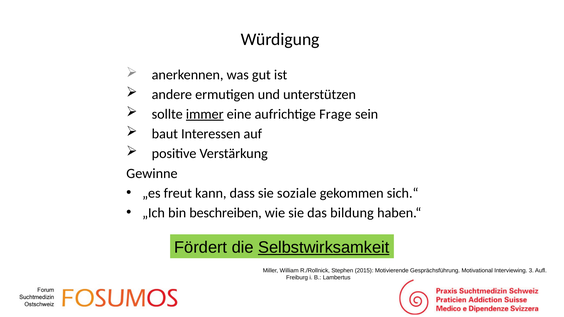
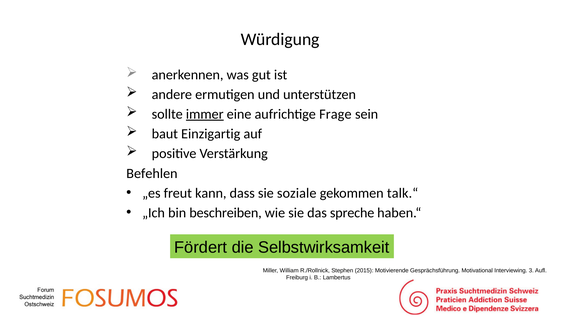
Interessen: Interessen -> Einzigartig
Gewinne: Gewinne -> Befehlen
sich.“: sich.“ -> talk.“
bildung: bildung -> spreche
Selbstwirksamkeit underline: present -> none
